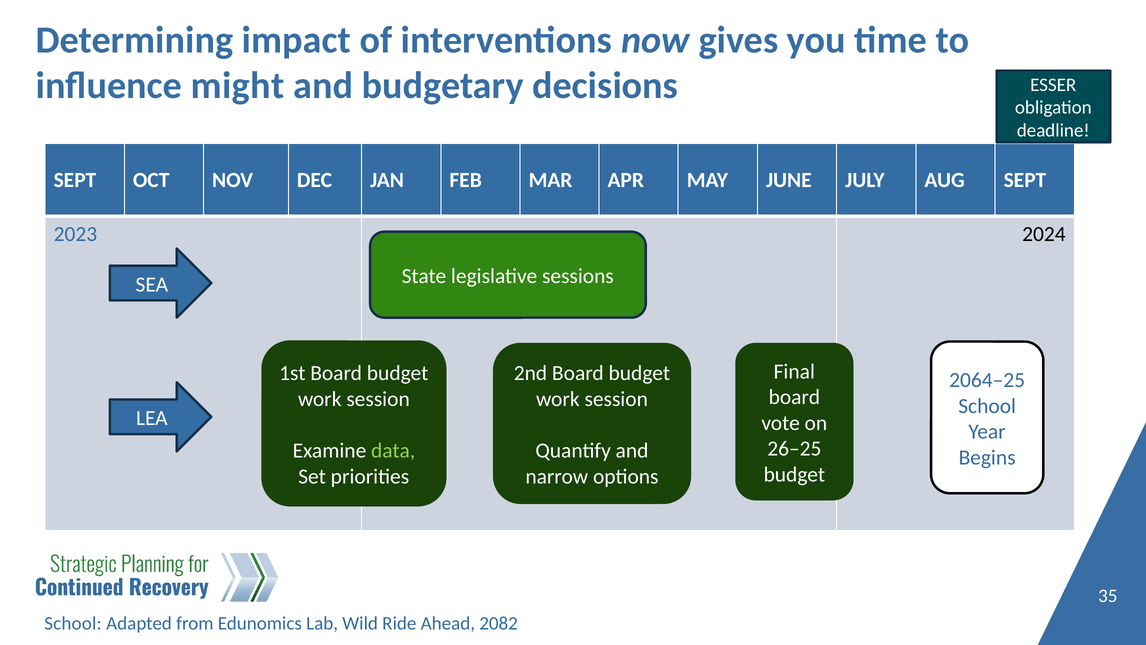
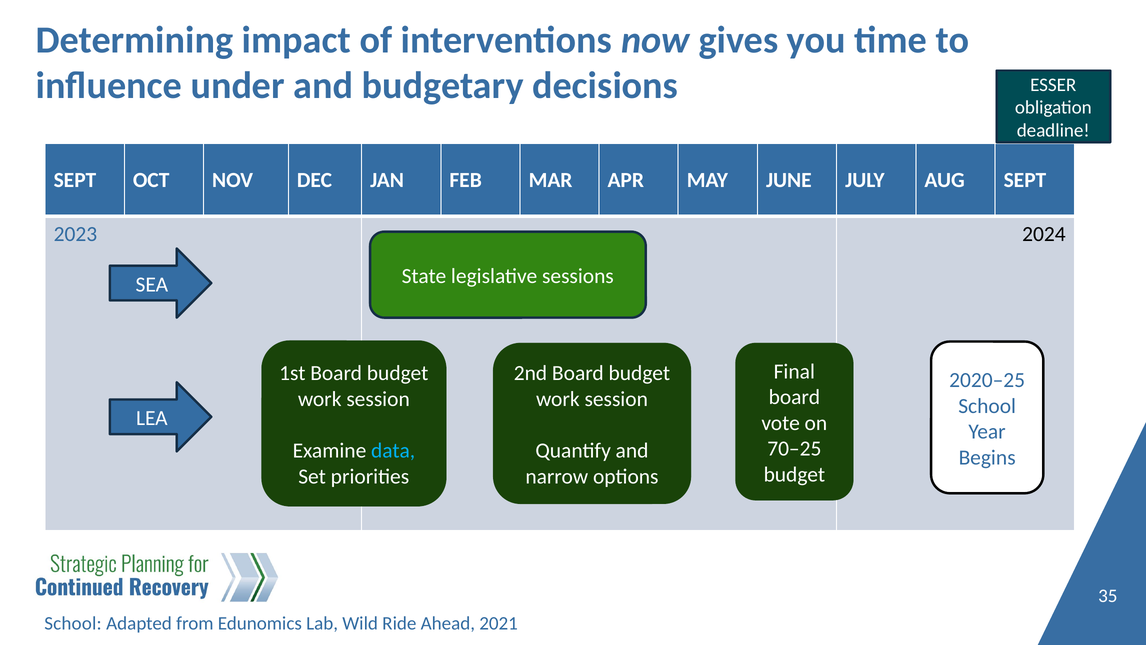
might: might -> under
2064–25: 2064–25 -> 2020–25
26–25: 26–25 -> 70–25
data colour: light green -> light blue
2082: 2082 -> 2021
